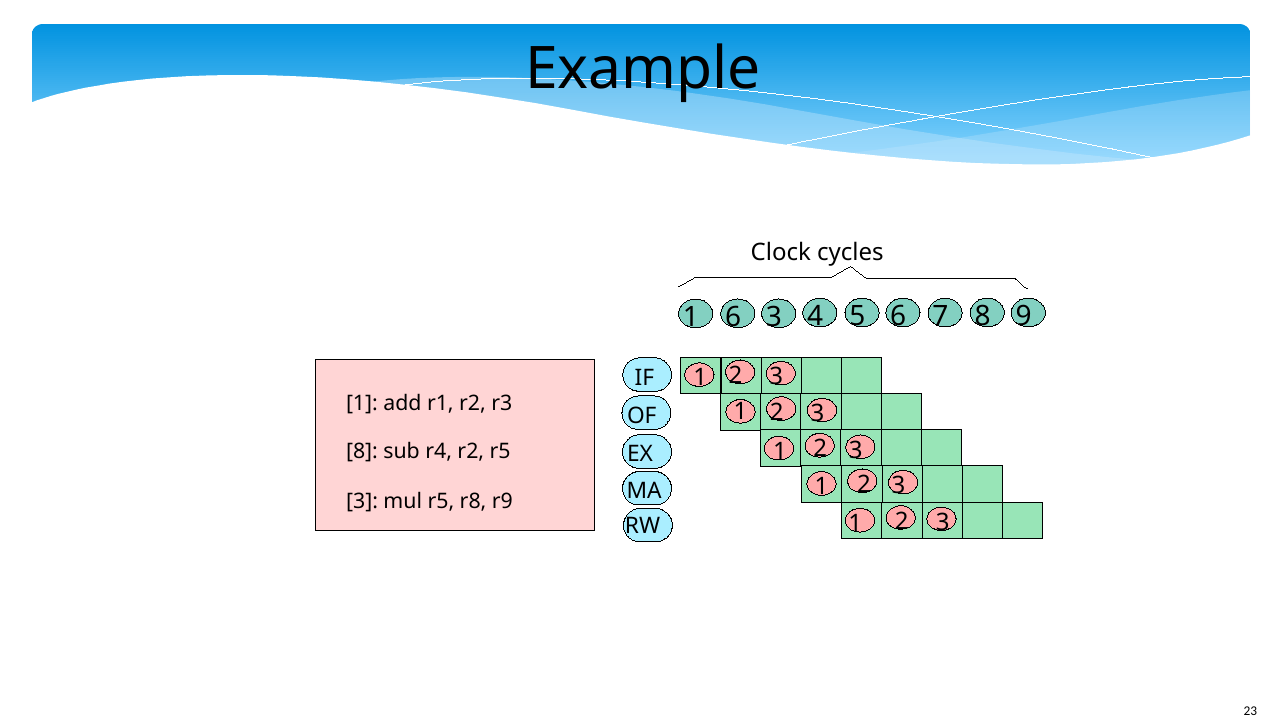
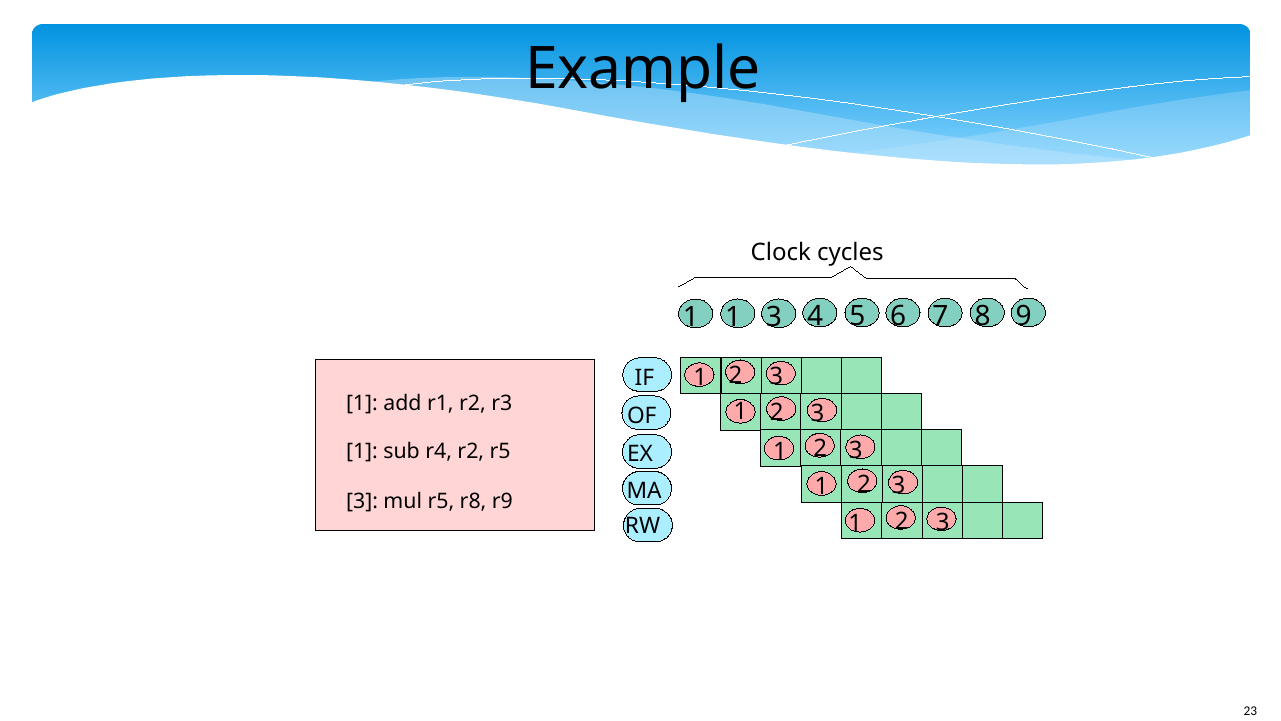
6 at (733, 317): 6 -> 1
8 at (362, 451): 8 -> 1
